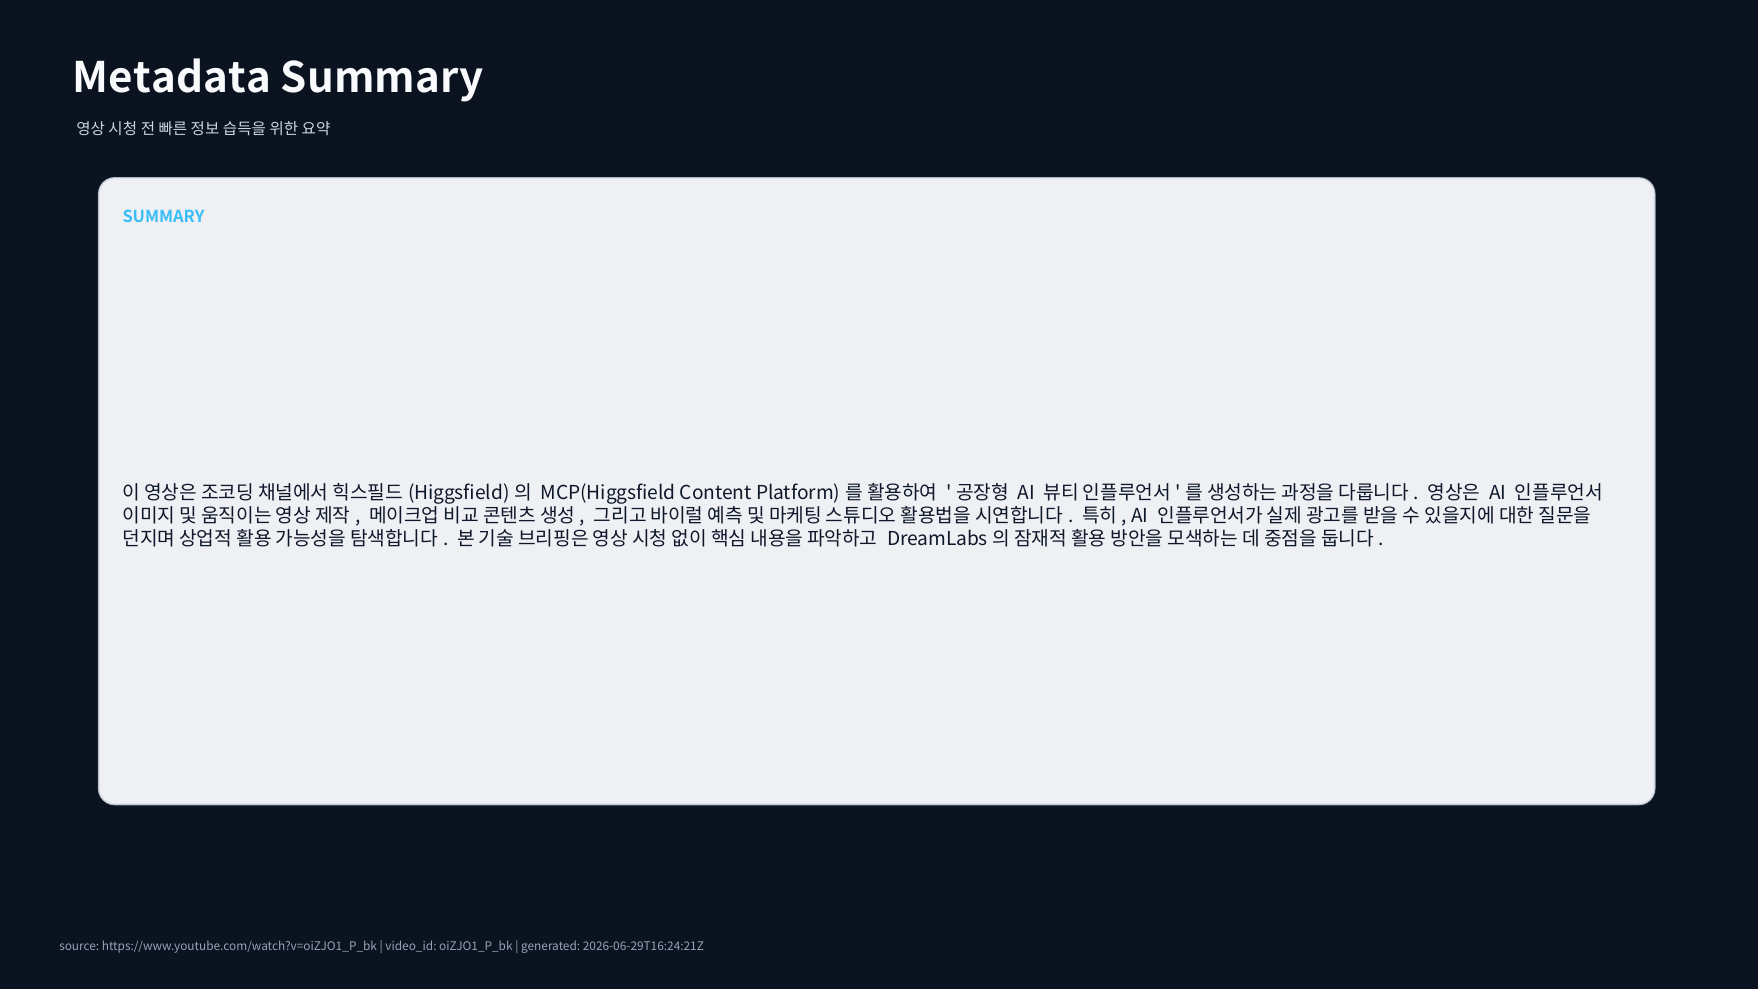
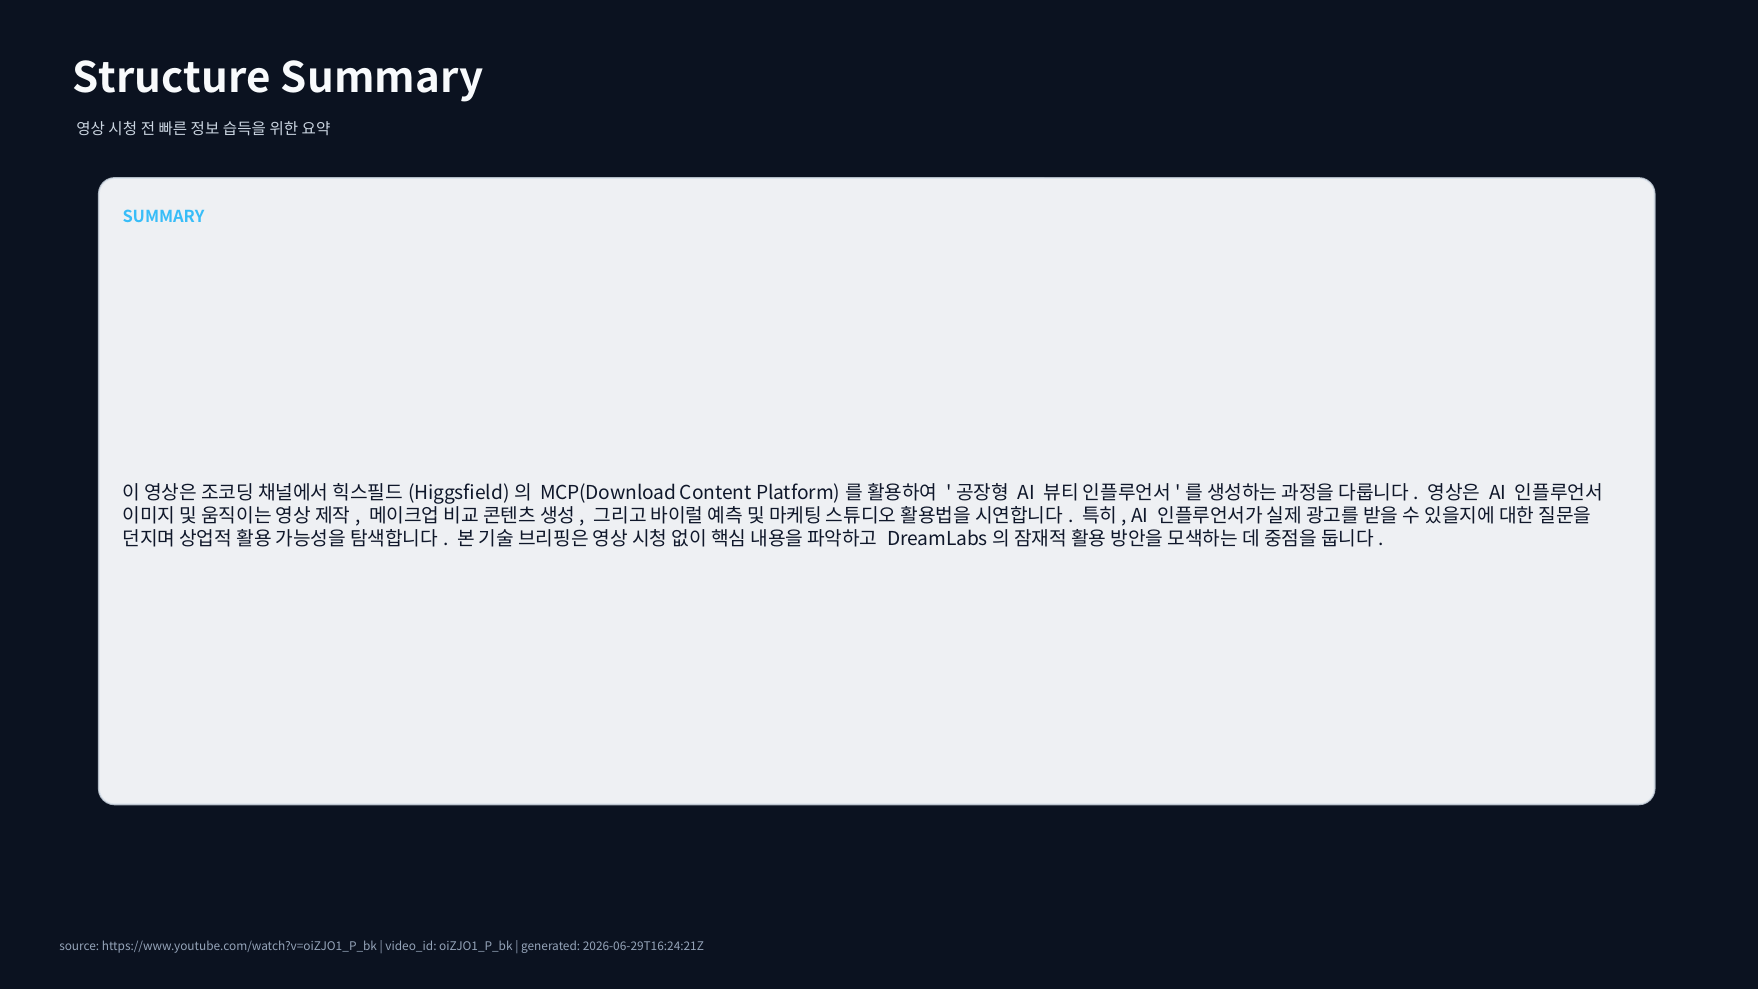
Metadata: Metadata -> Structure
MCP(Higgsfield: MCP(Higgsfield -> MCP(Download
